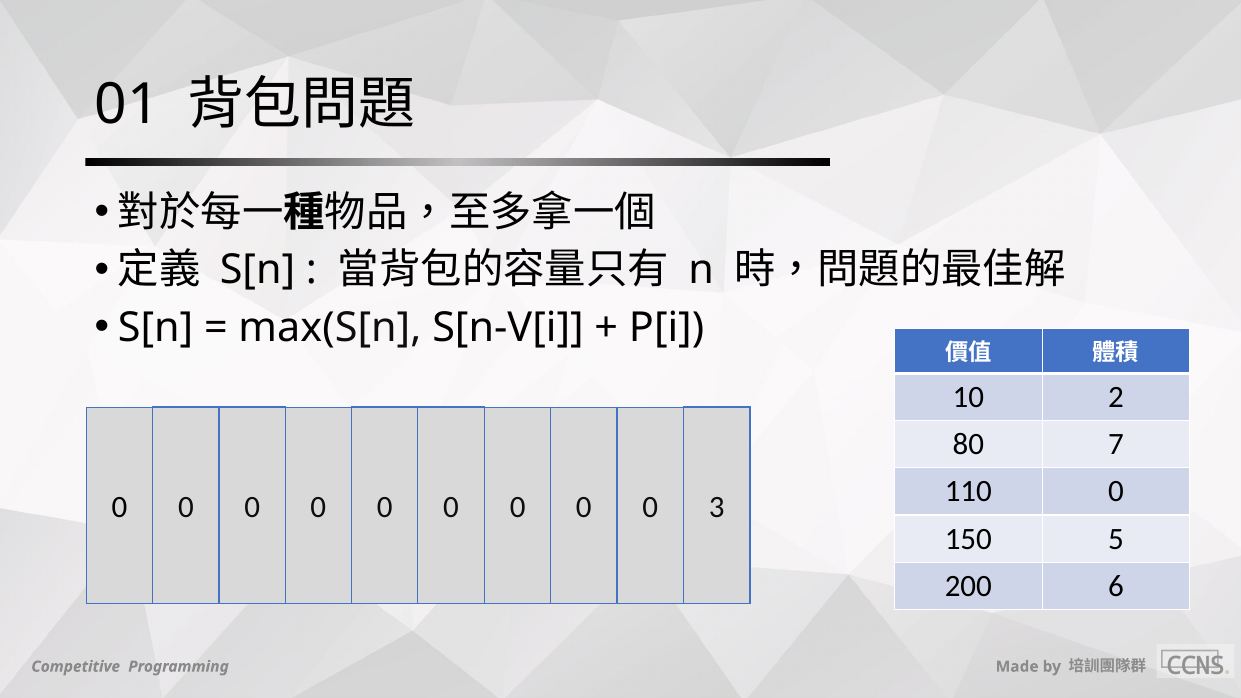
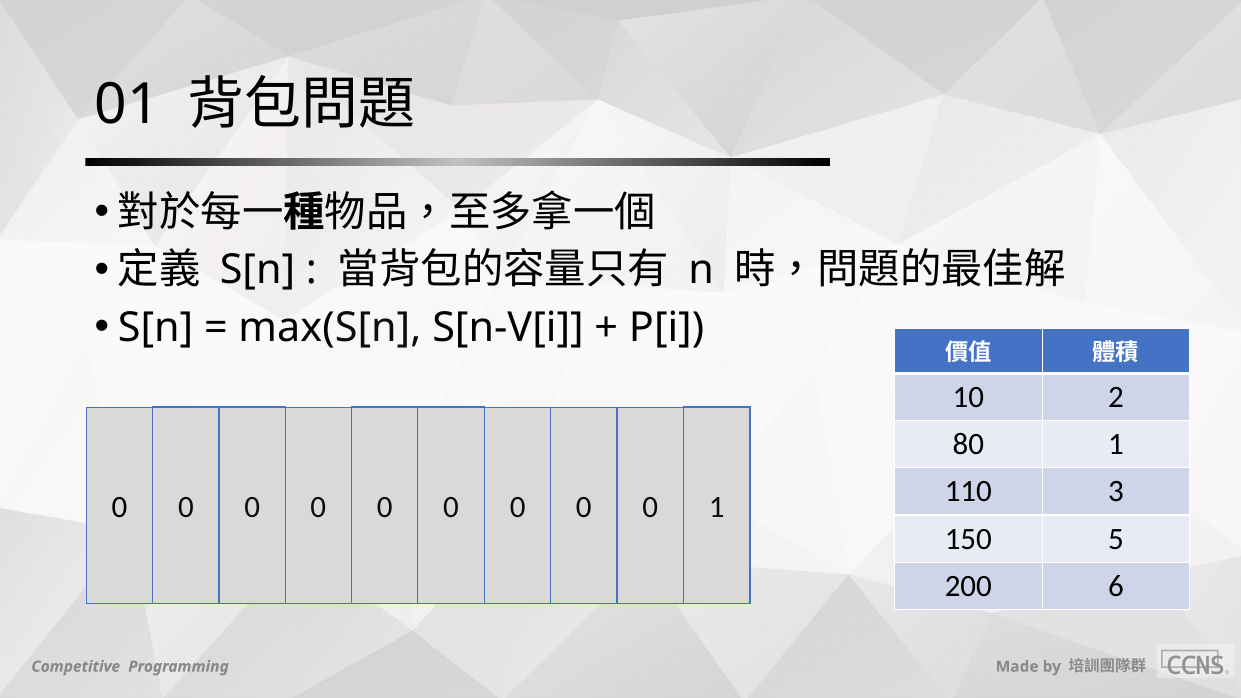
80 7: 7 -> 1
110 0: 0 -> 3
0 3: 3 -> 1
